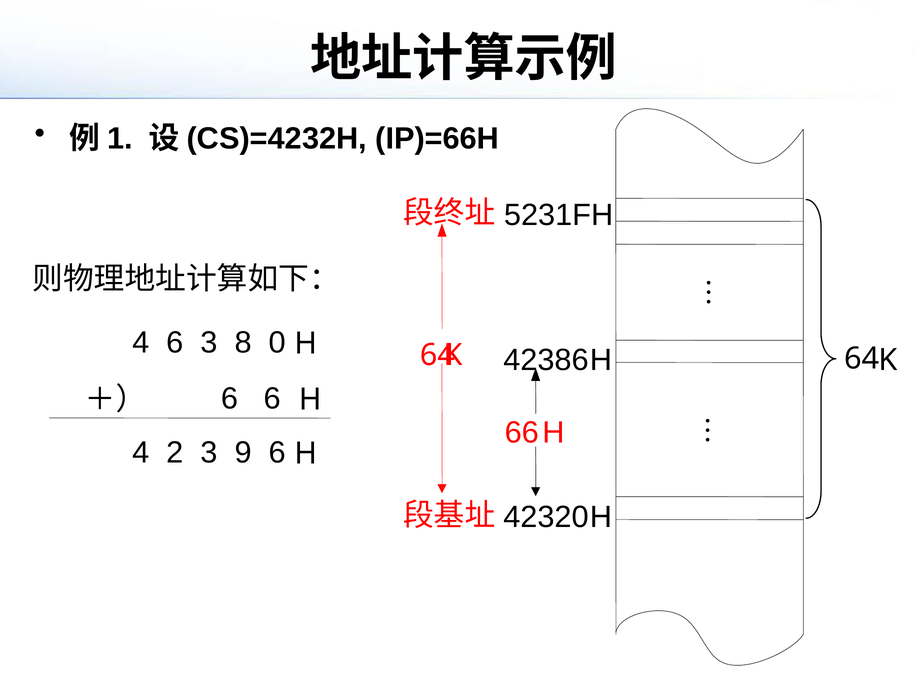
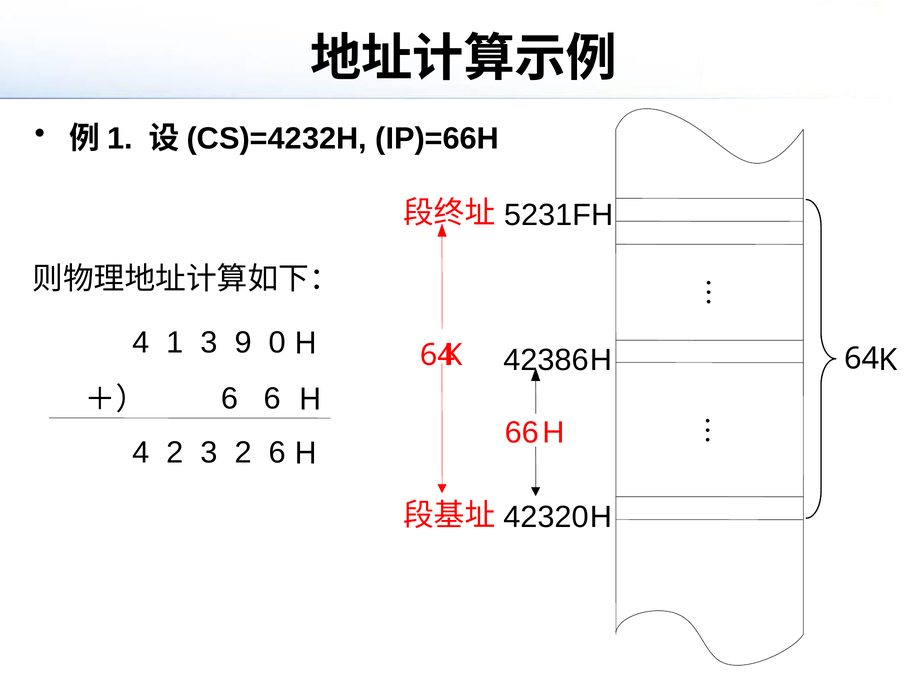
4 6: 6 -> 1
8: 8 -> 9
3 9: 9 -> 2
